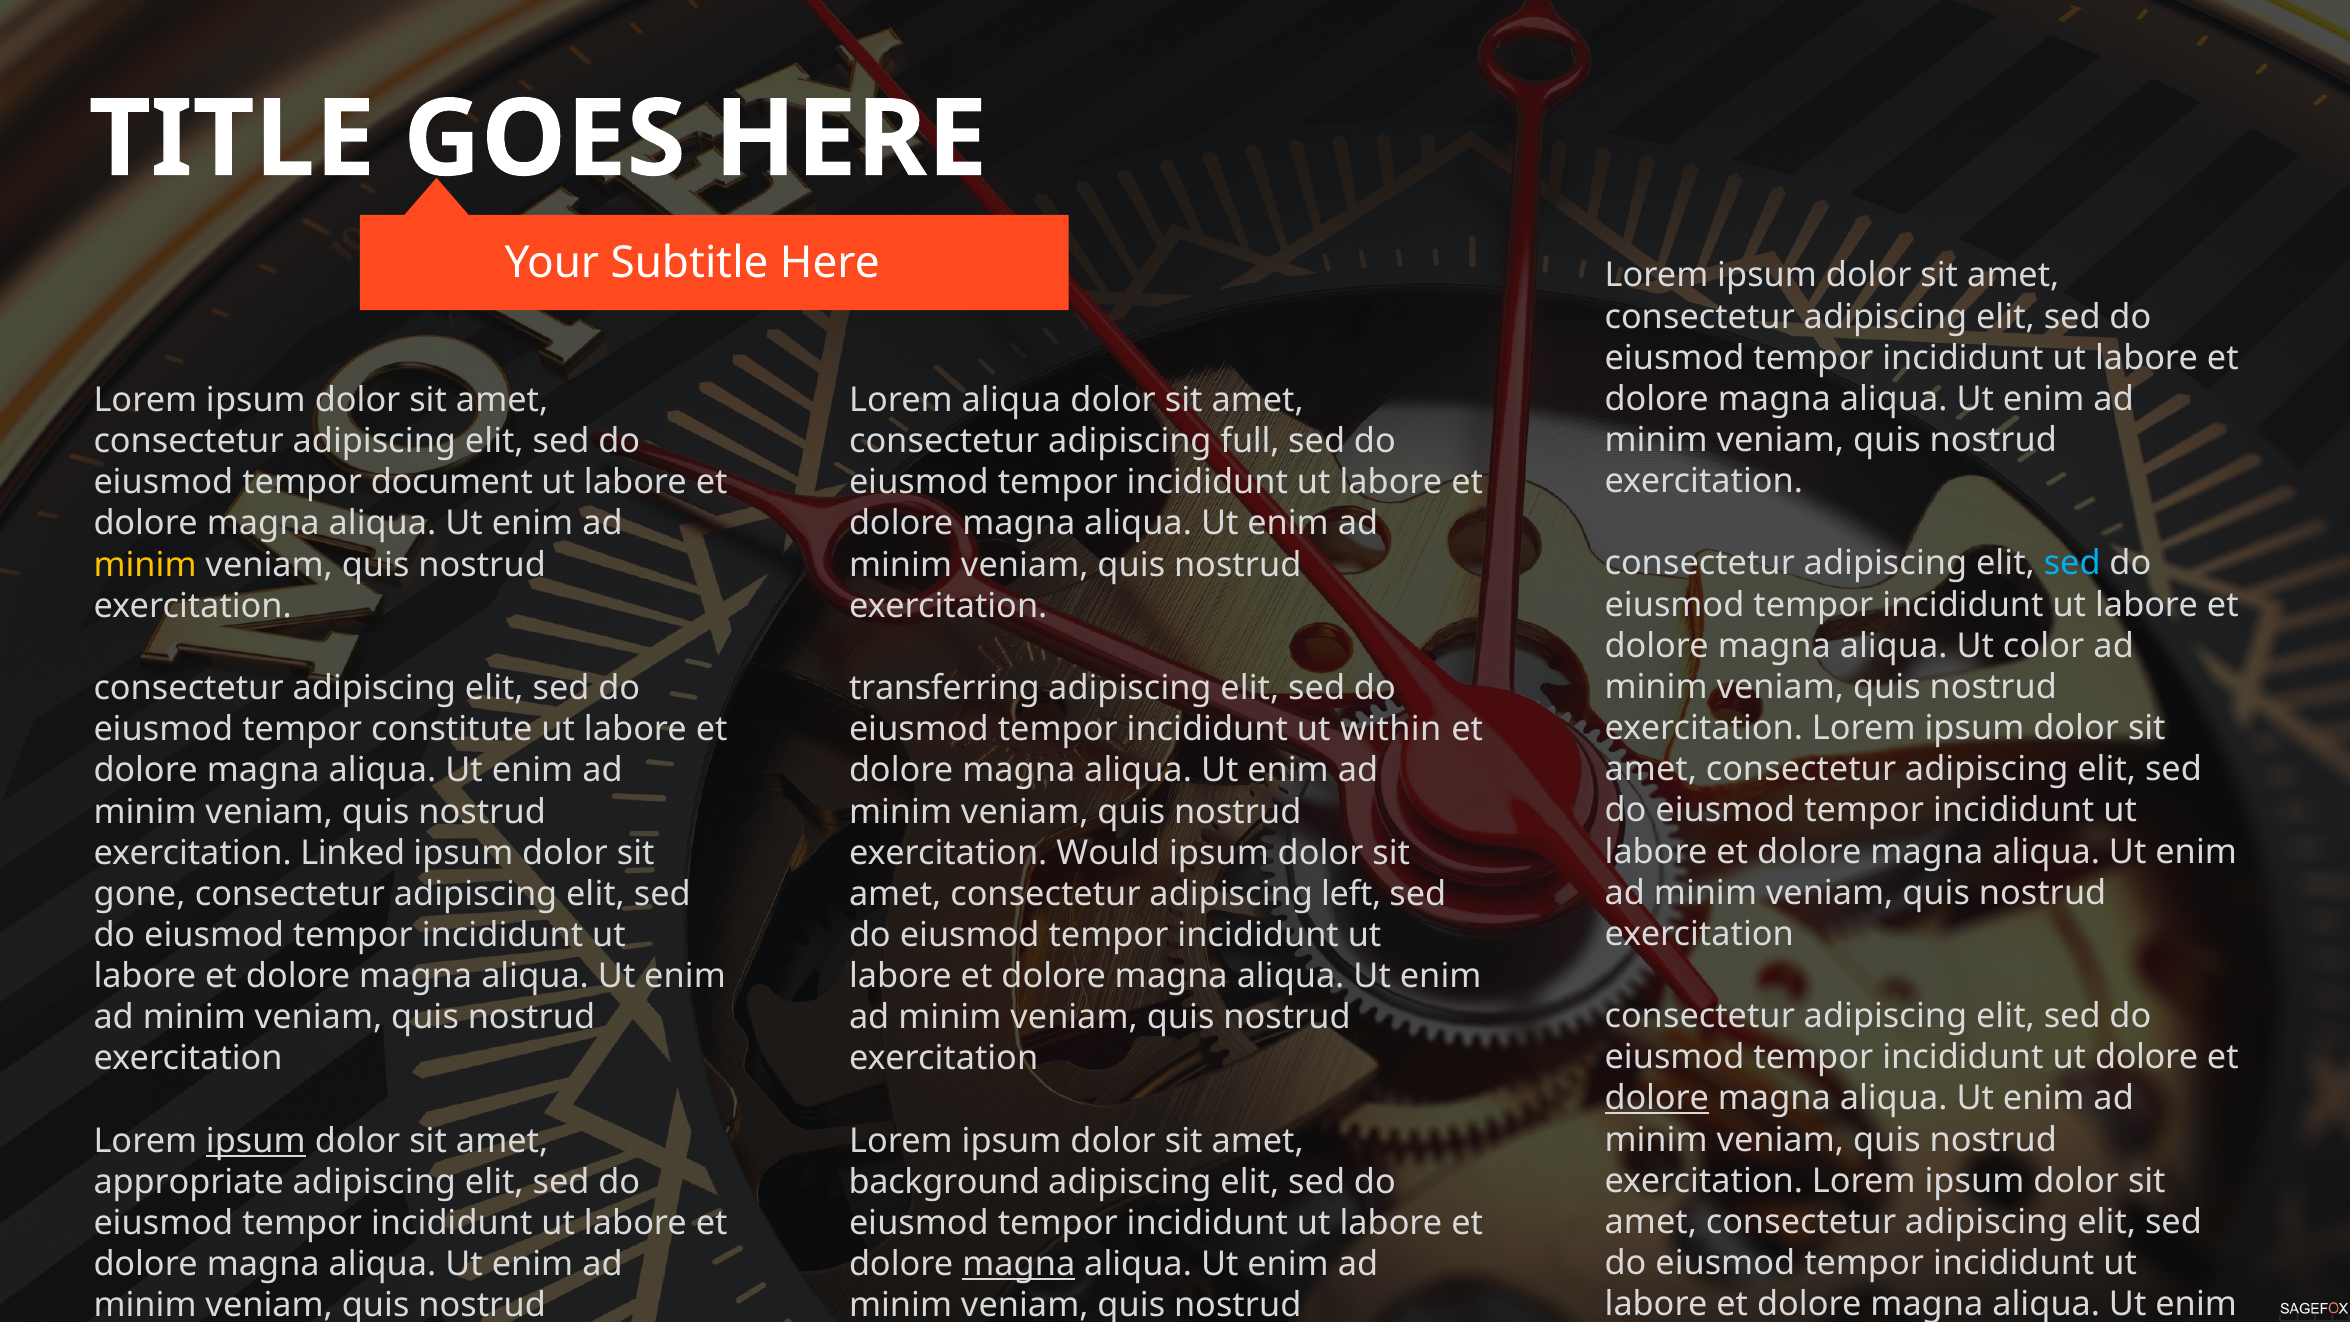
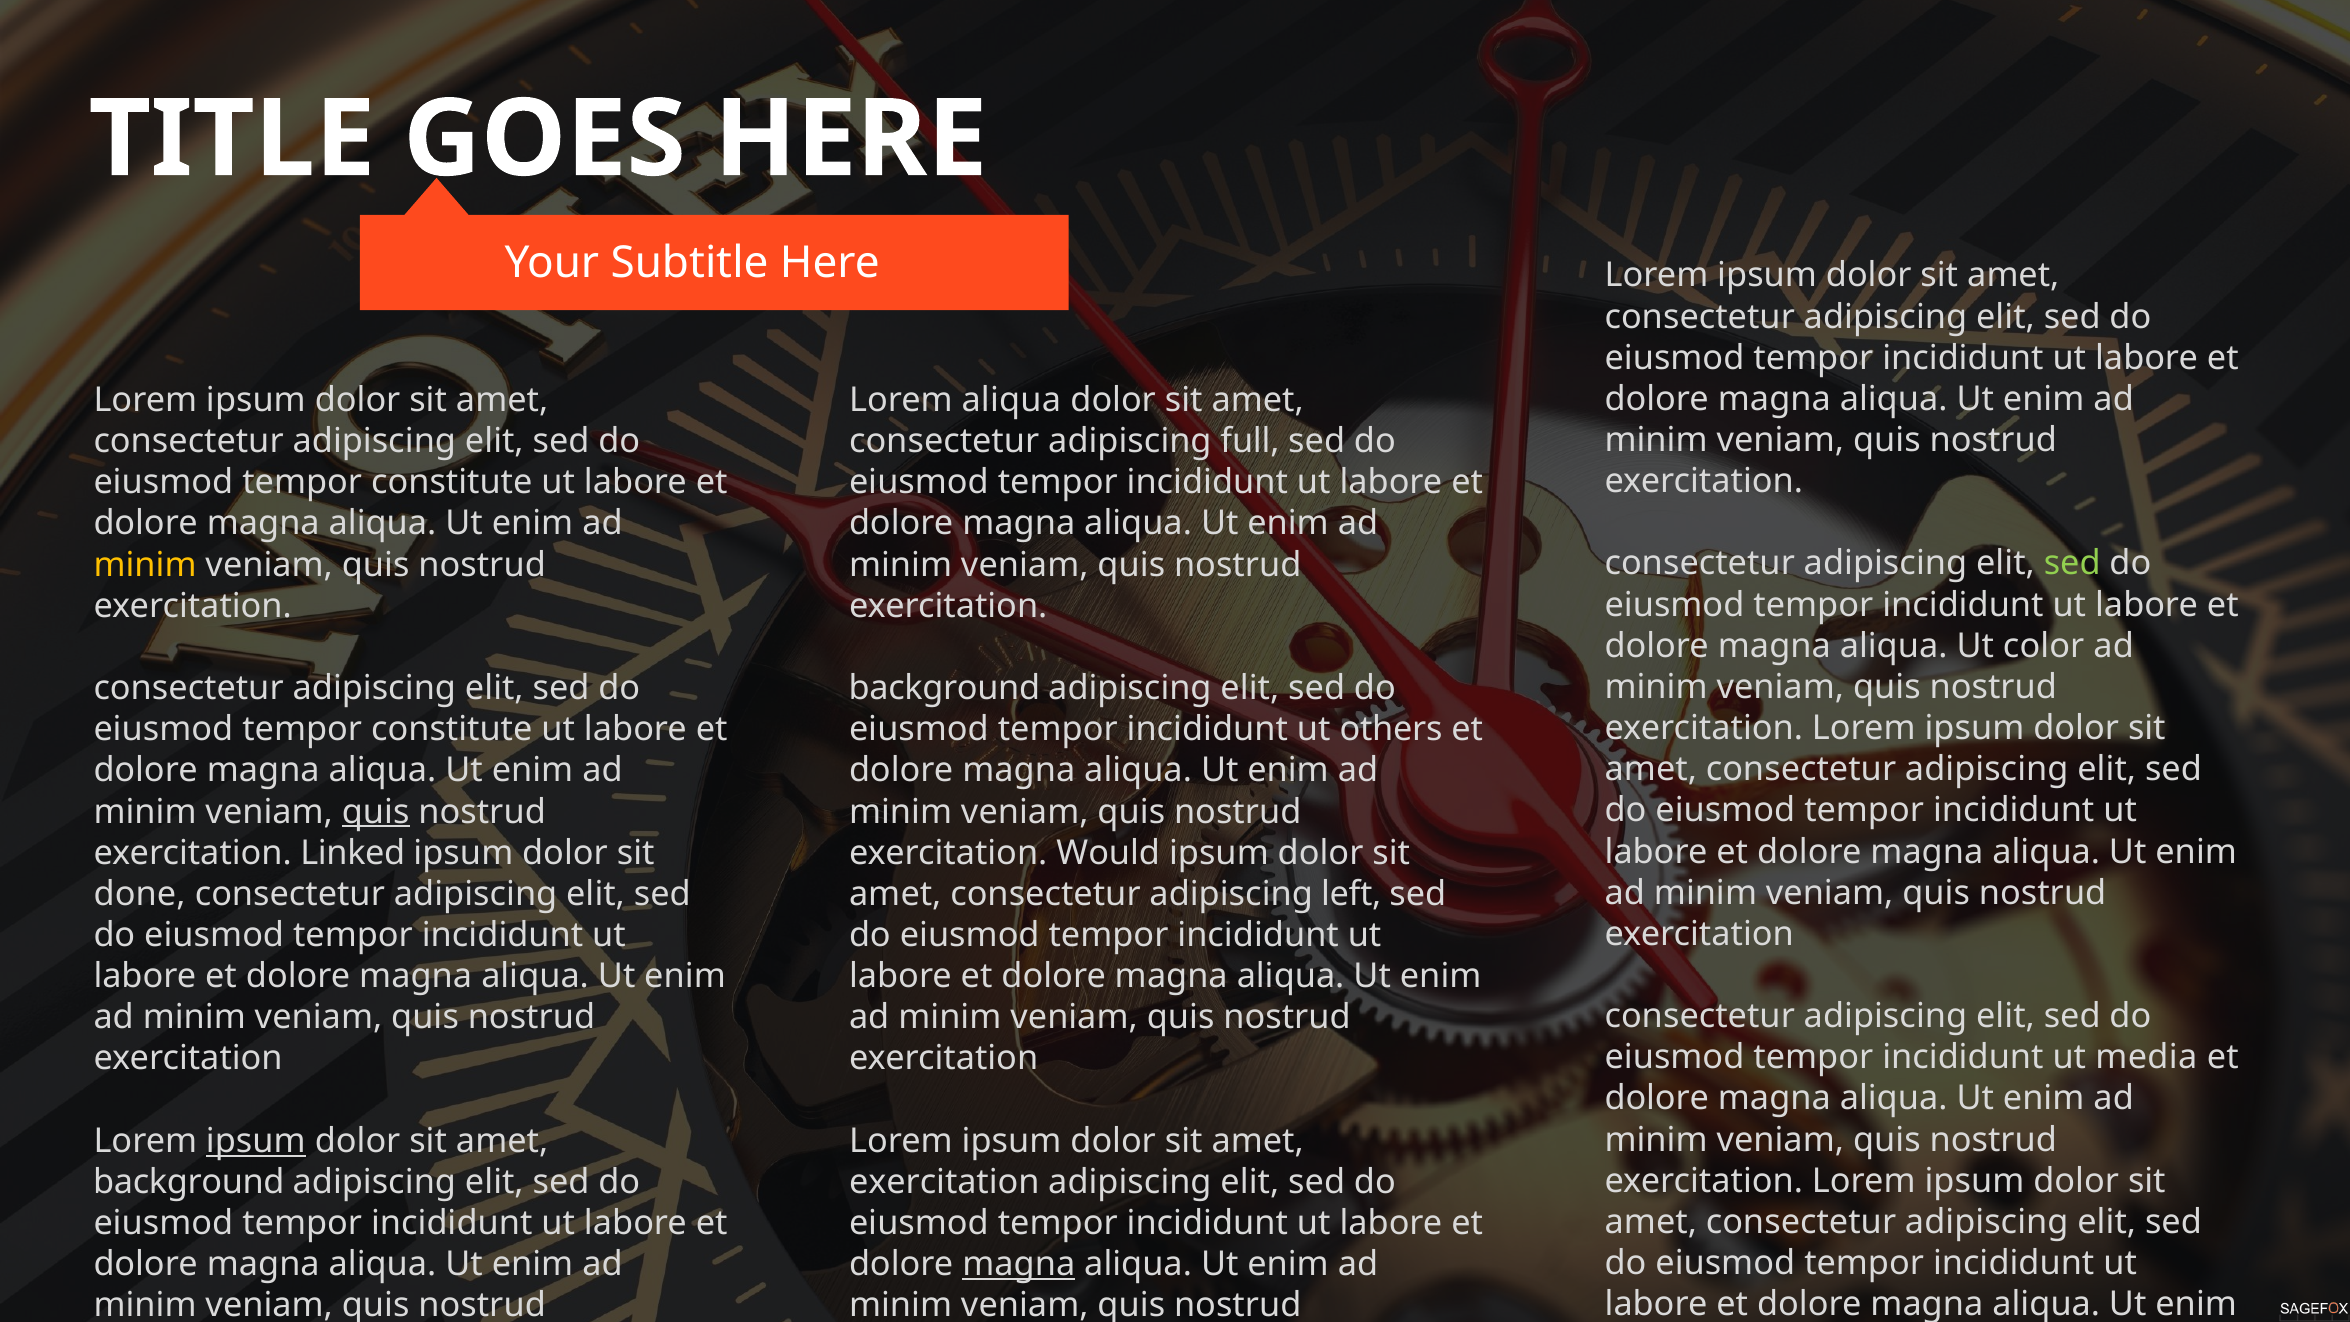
document at (452, 482): document -> constitute
sed at (2072, 564) colour: light blue -> light green
transferring at (944, 688): transferring -> background
within: within -> others
quis at (376, 812) underline: none -> present
gone: gone -> done
ut dolore: dolore -> media
dolore at (1657, 1098) underline: present -> none
appropriate at (189, 1182): appropriate -> background
background at (944, 1182): background -> exercitation
